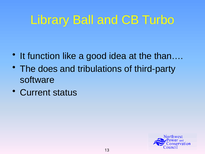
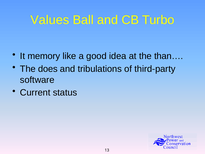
Library: Library -> Values
function: function -> memory
